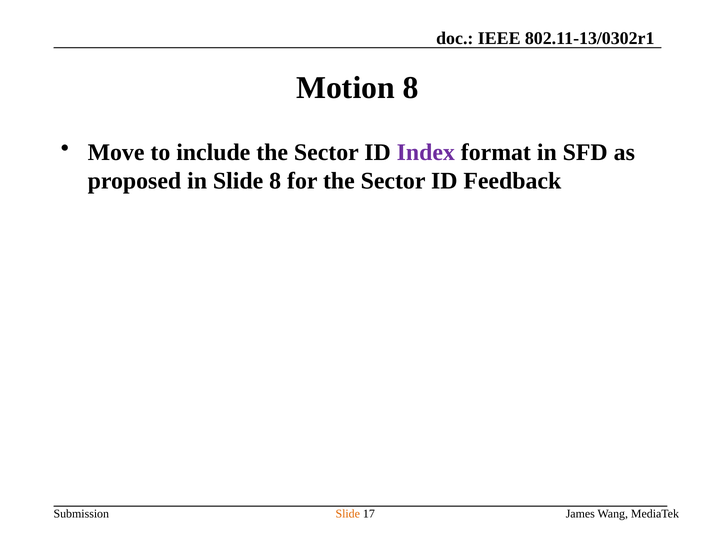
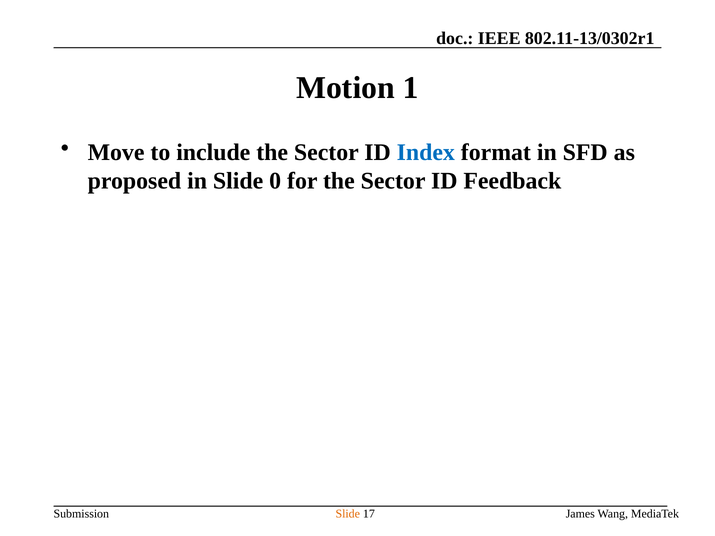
Motion 8: 8 -> 1
Index colour: purple -> blue
Slide 8: 8 -> 0
